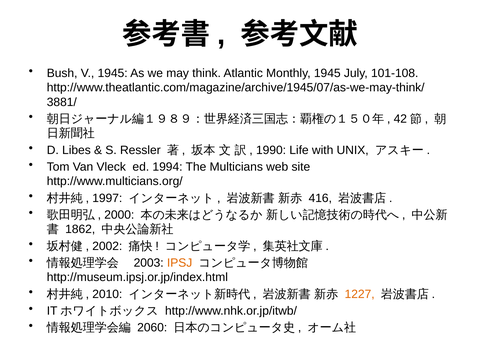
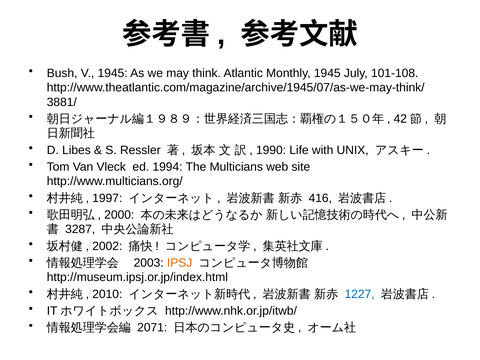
1862: 1862 -> 3287
1227 colour: orange -> blue
2060: 2060 -> 2071
